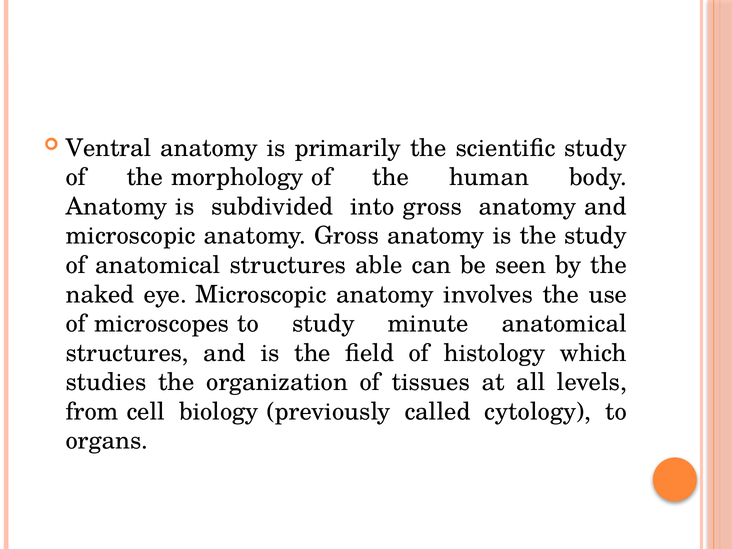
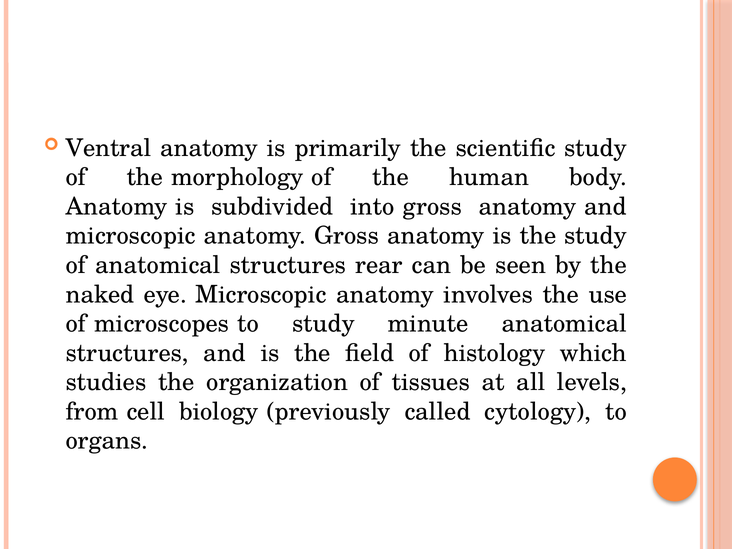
able: able -> rear
